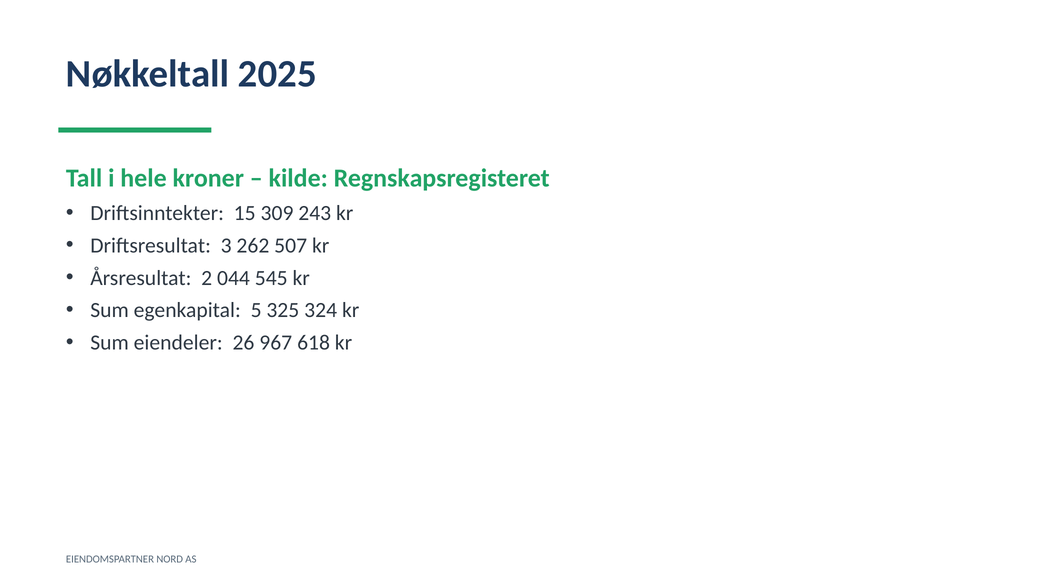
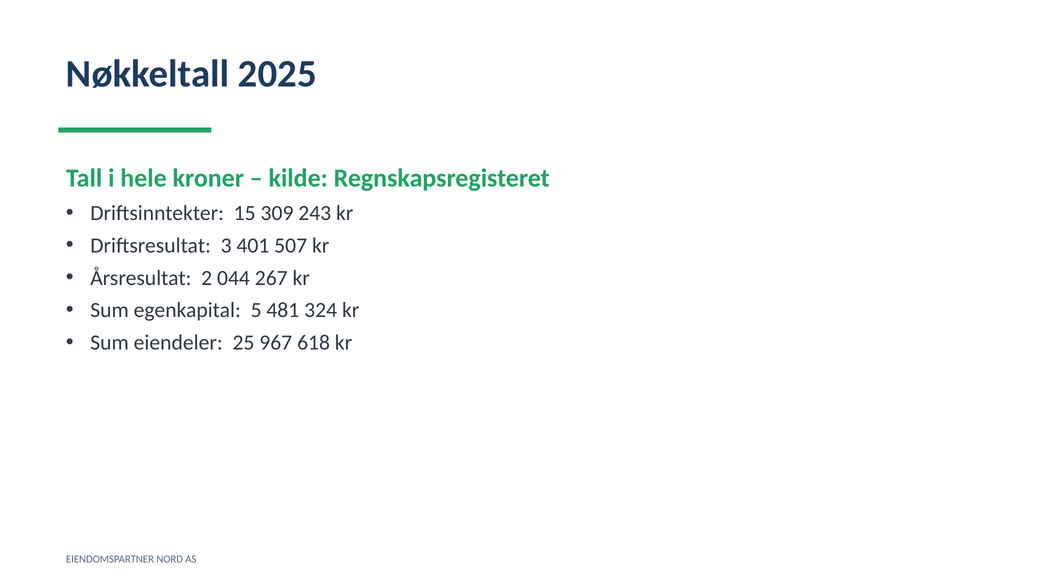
262: 262 -> 401
545: 545 -> 267
325: 325 -> 481
26: 26 -> 25
